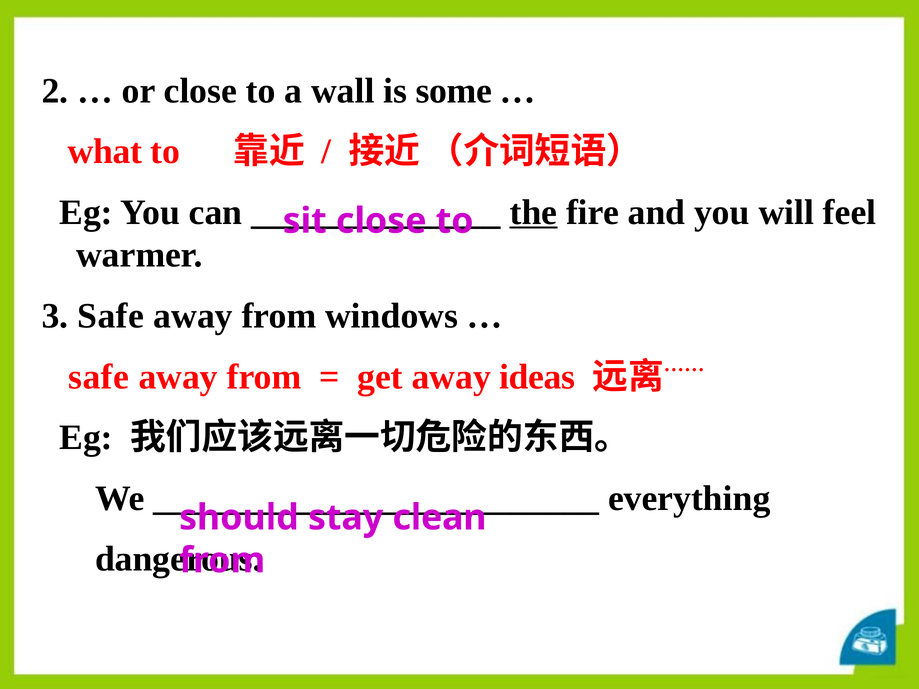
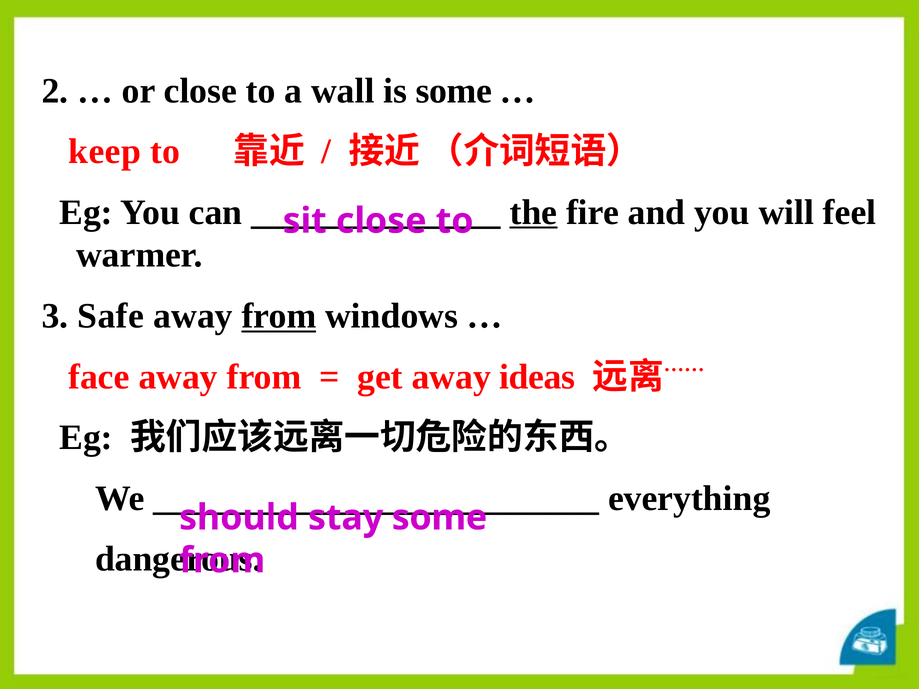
what: what -> keep
from at (279, 316) underline: none -> present
safe at (99, 377): safe -> face
stay clean: clean -> some
